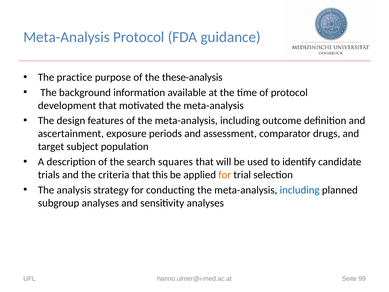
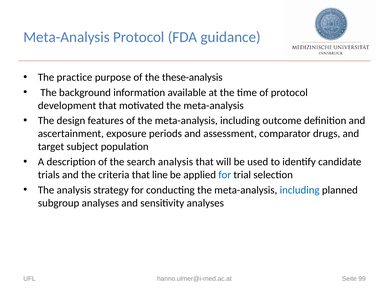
search squares: squares -> analysis
this: this -> line
for at (225, 175) colour: orange -> blue
